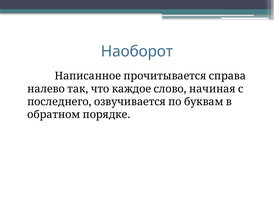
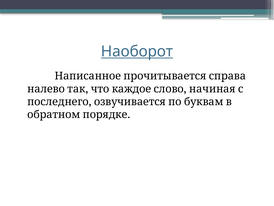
Наоборот underline: none -> present
